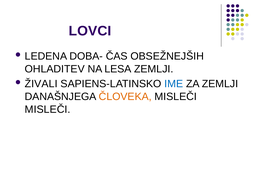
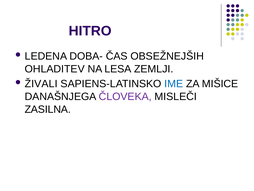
LOVCI: LOVCI -> HITRO
ZA ZEMLJI: ZEMLJI -> MIŠICE
ČLOVEKA colour: orange -> purple
MISLEČI at (48, 109): MISLEČI -> ZASILNA
